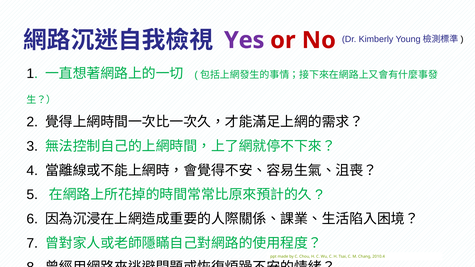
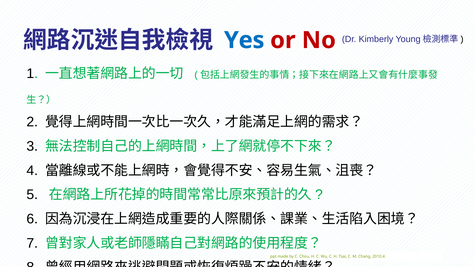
Yes colour: purple -> blue
